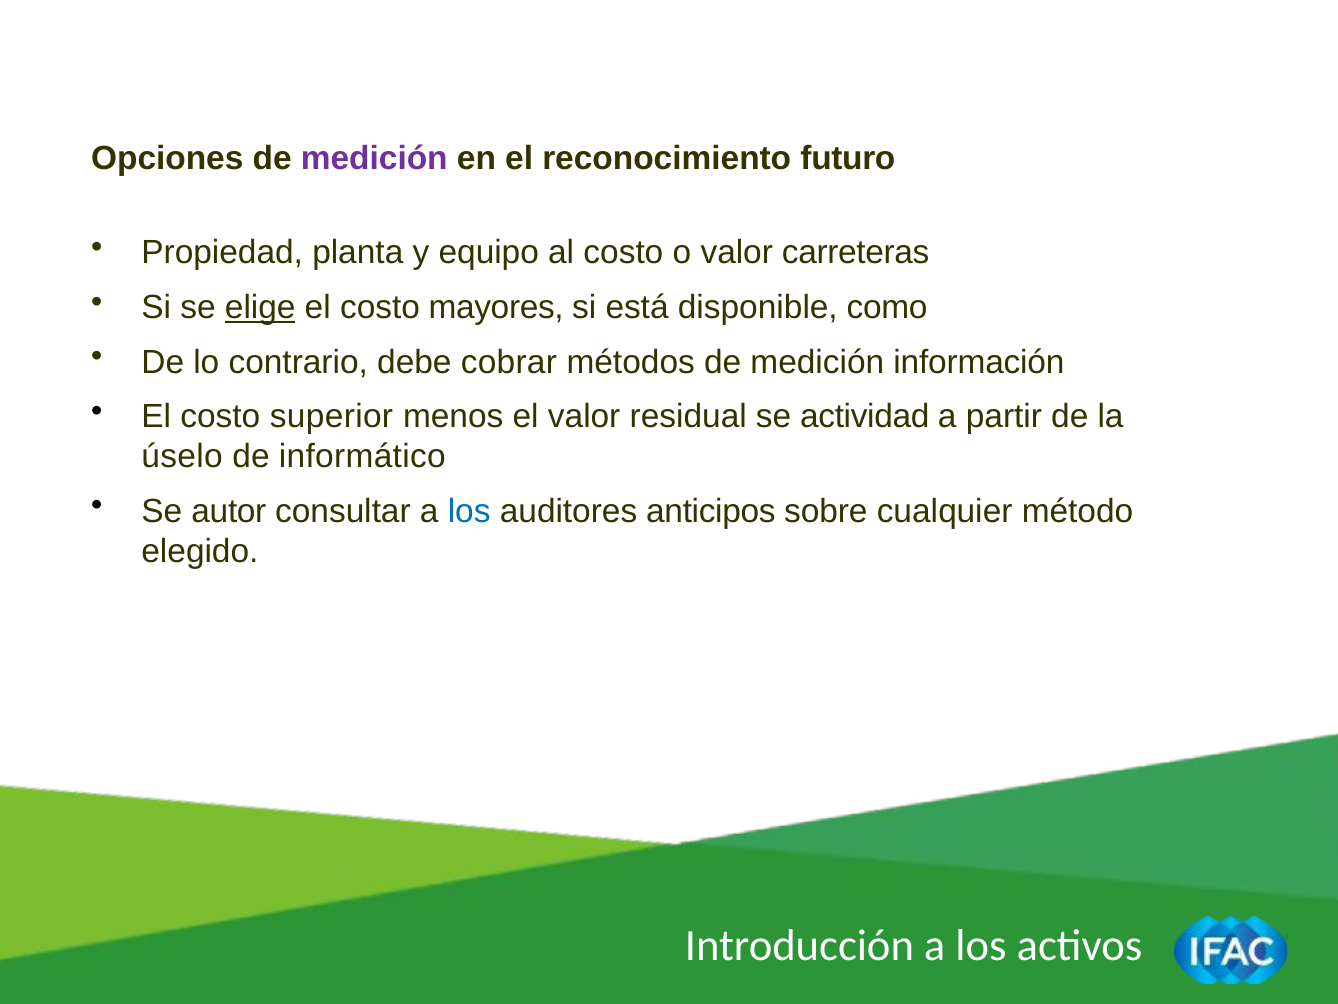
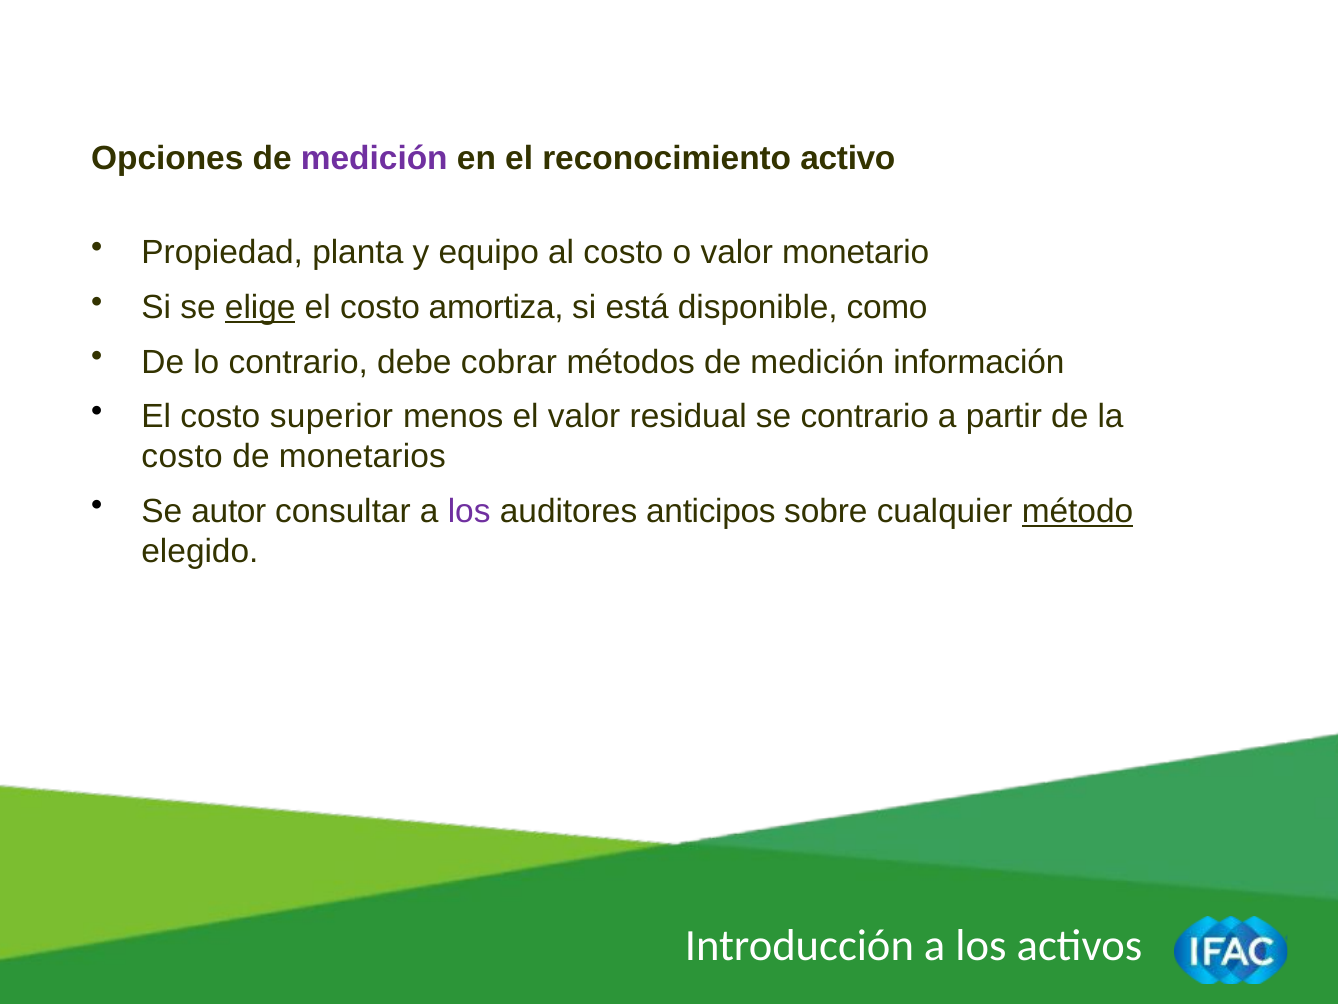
futuro: futuro -> activo
carreteras: carreteras -> monetario
mayores: mayores -> amortiza
se actividad: actividad -> contrario
úselo at (182, 457): úselo -> costo
informático: informático -> monetarios
los at (469, 511) colour: blue -> purple
método underline: none -> present
